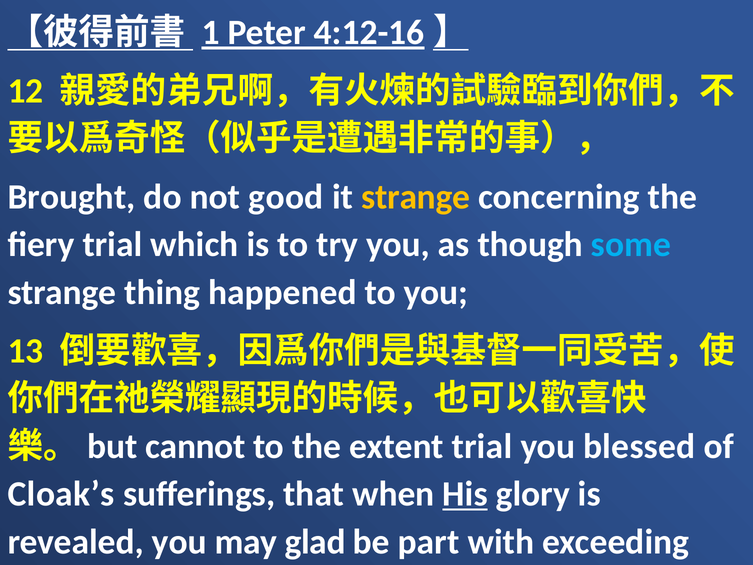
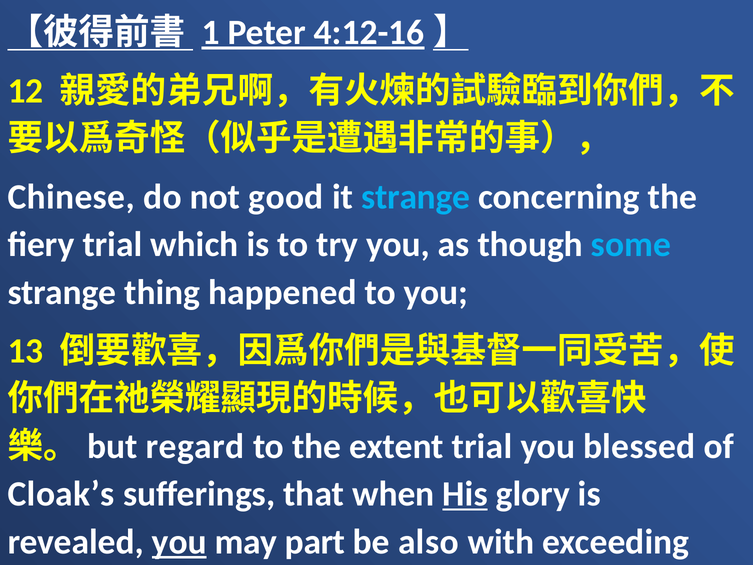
Brought: Brought -> Chinese
strange at (416, 197) colour: yellow -> light blue
cannot: cannot -> regard
you at (179, 542) underline: none -> present
glad: glad -> part
part: part -> also
